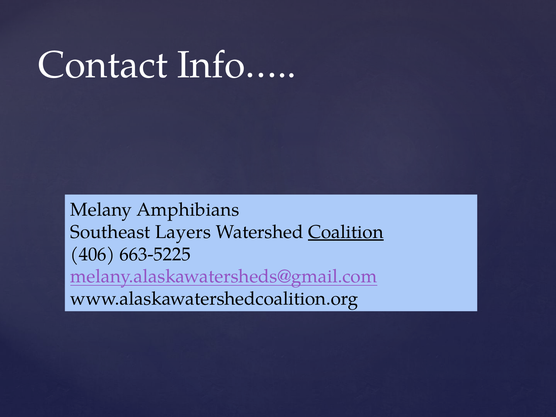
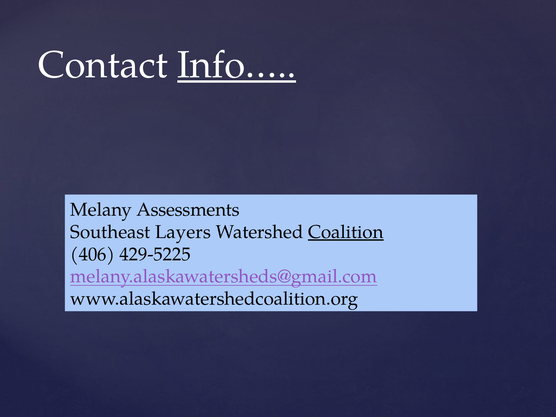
Info… underline: none -> present
Amphibians: Amphibians -> Assessments
663-5225: 663-5225 -> 429-5225
